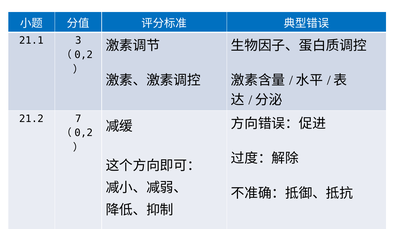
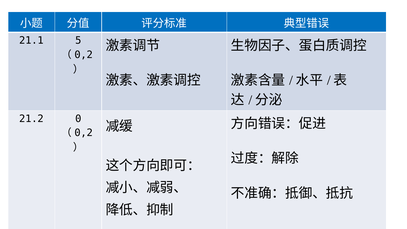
3: 3 -> 5
7: 7 -> 0
